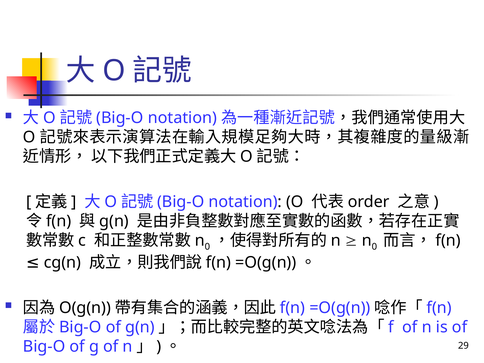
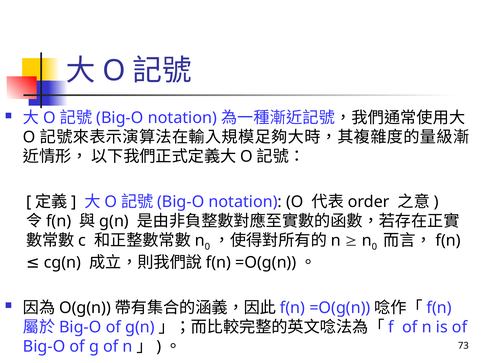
29: 29 -> 73
